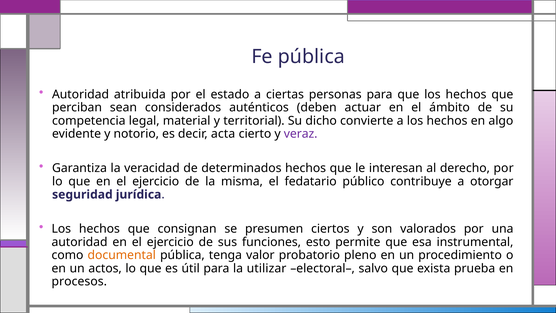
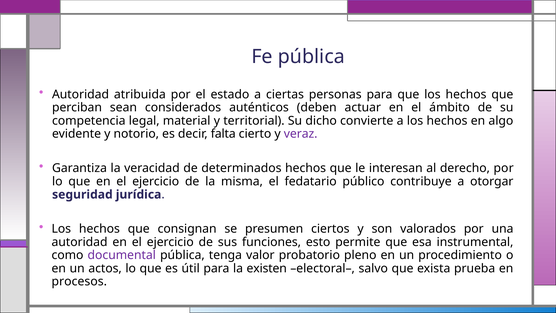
acta: acta -> falta
documental colour: orange -> purple
utilizar: utilizar -> existen
